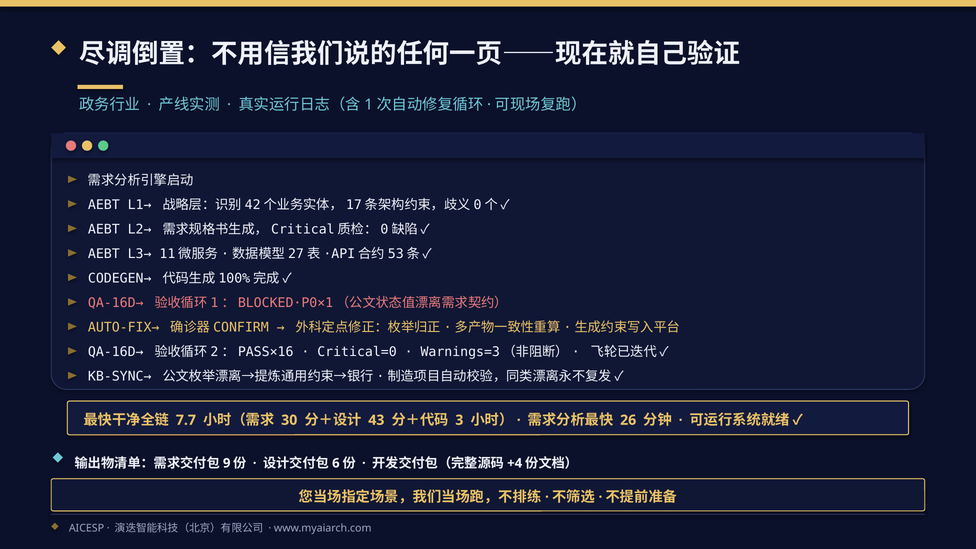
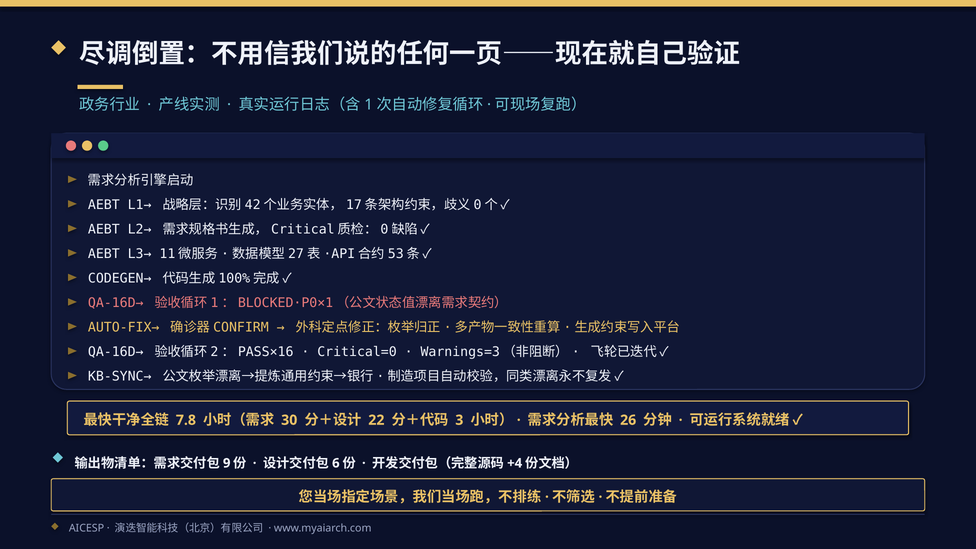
7.7: 7.7 -> 7.8
43: 43 -> 22
